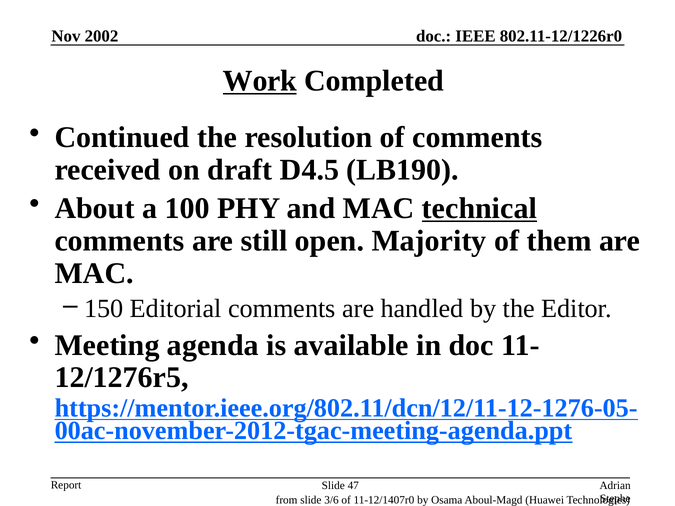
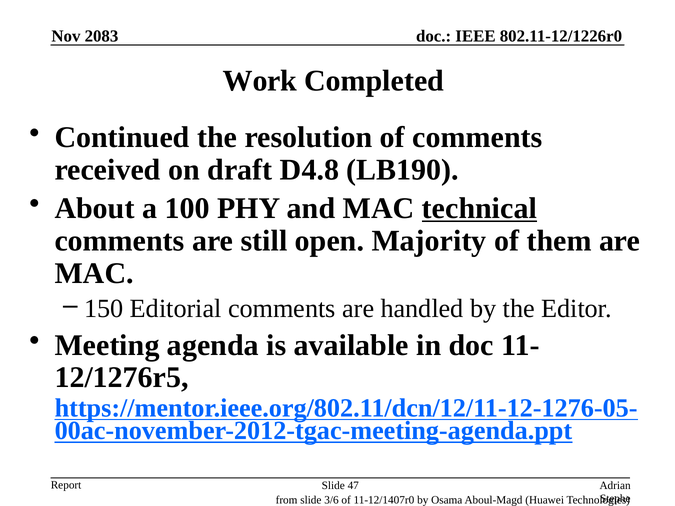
2002: 2002 -> 2083
Work underline: present -> none
D4.5: D4.5 -> D4.8
